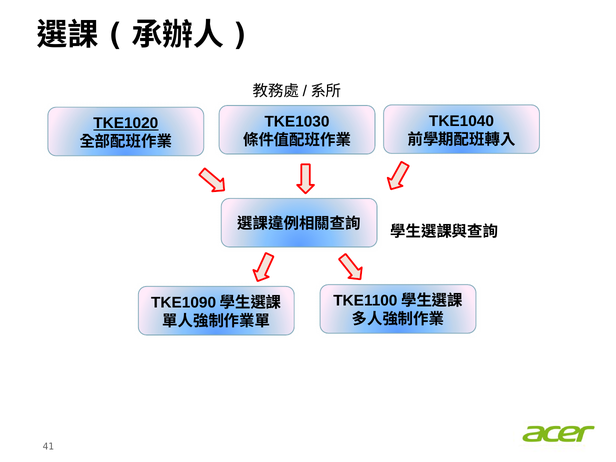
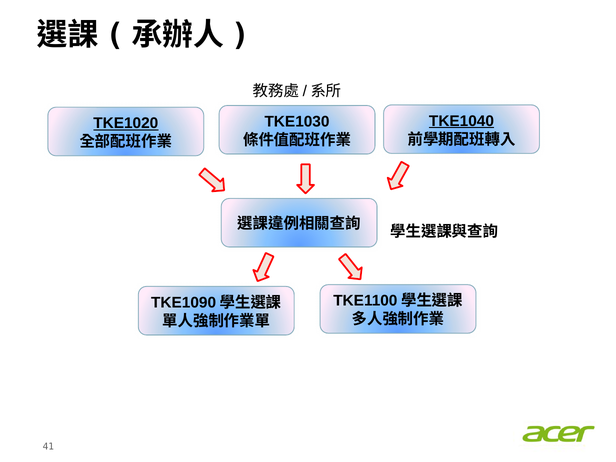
TKE1040 underline: none -> present
